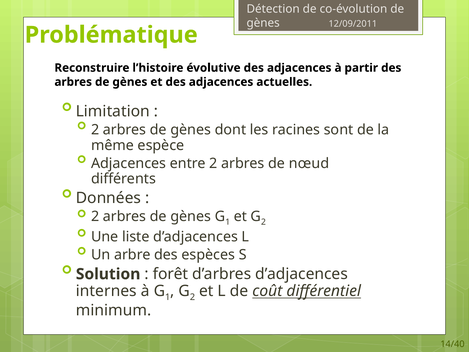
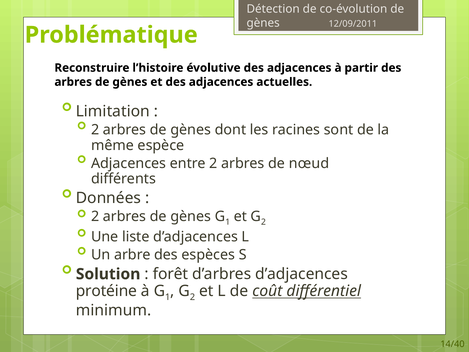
internes: internes -> protéine
